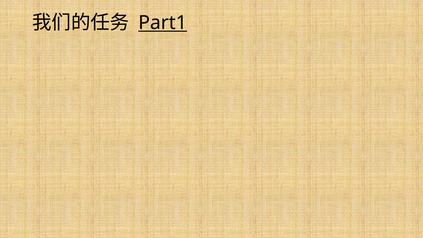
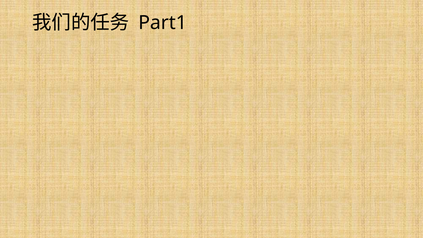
Part1 underline: present -> none
